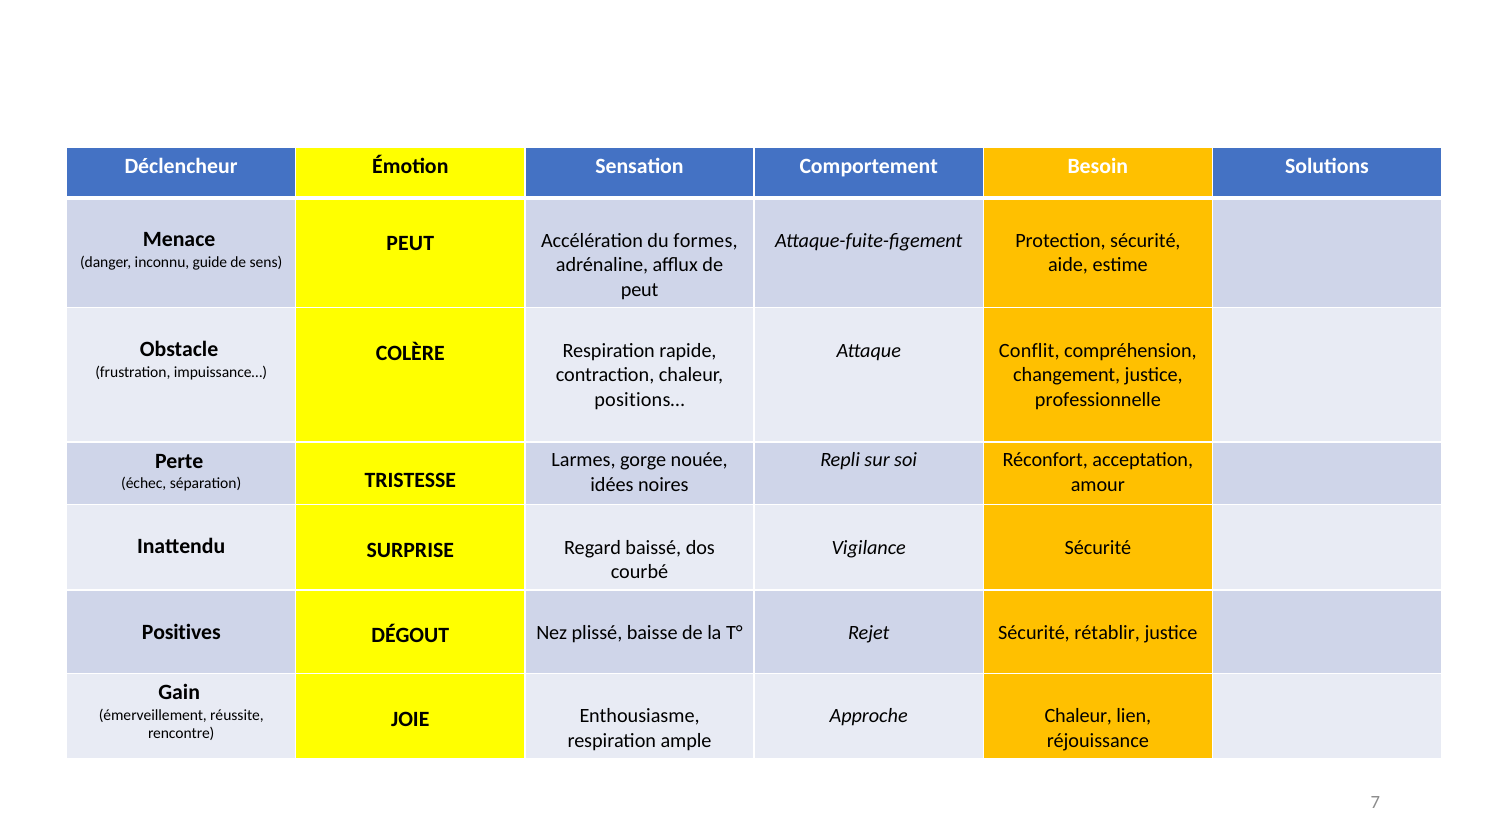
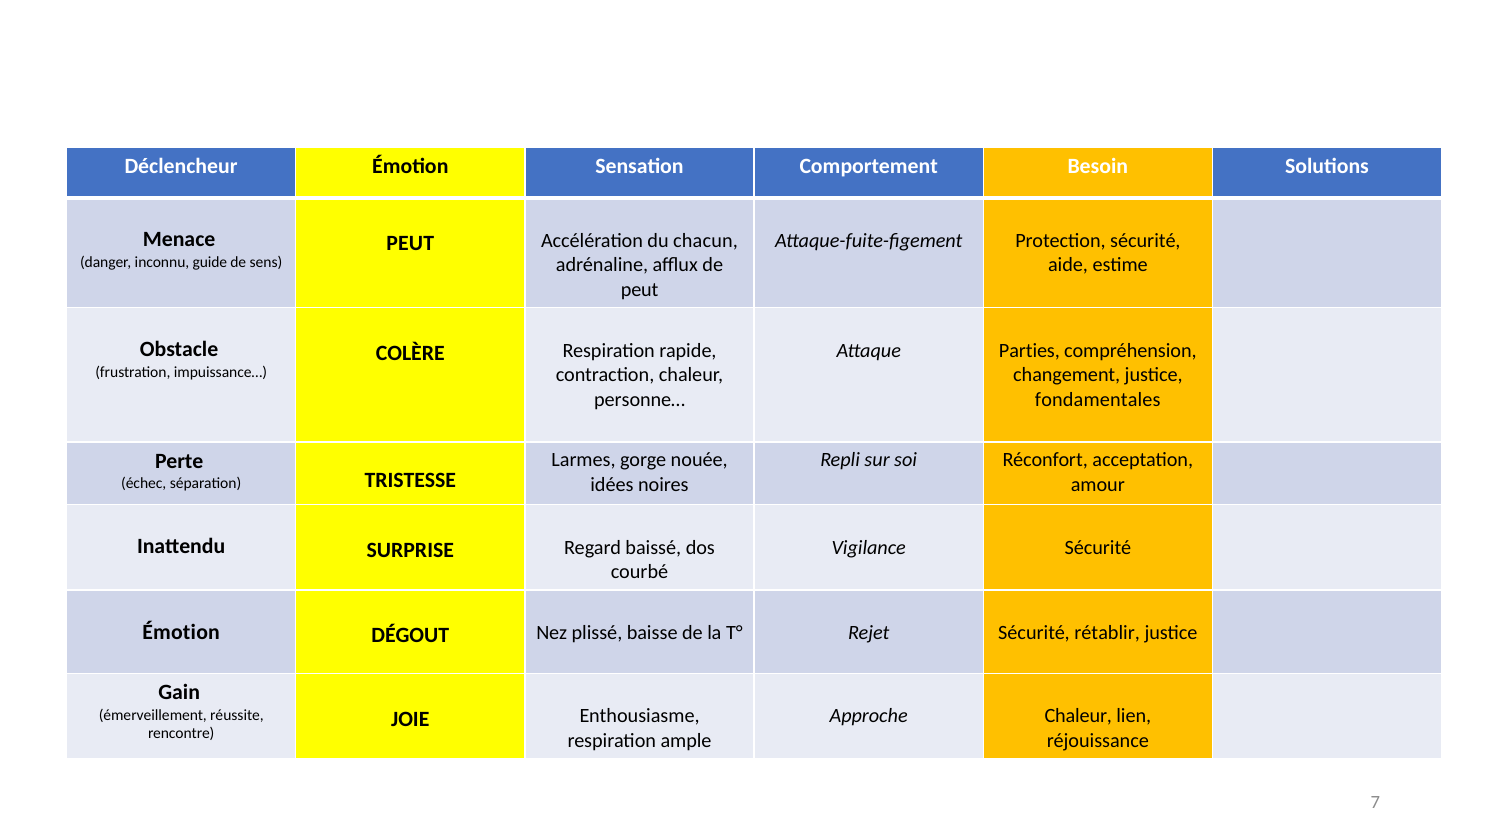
formes: formes -> chacun
Conflit: Conflit -> Parties
positions…: positions… -> personne…
professionnelle: professionnelle -> fondamentales
Positives at (181, 632): Positives -> Émotion
